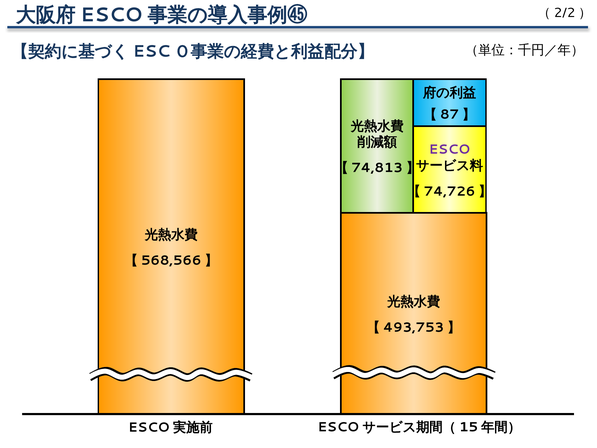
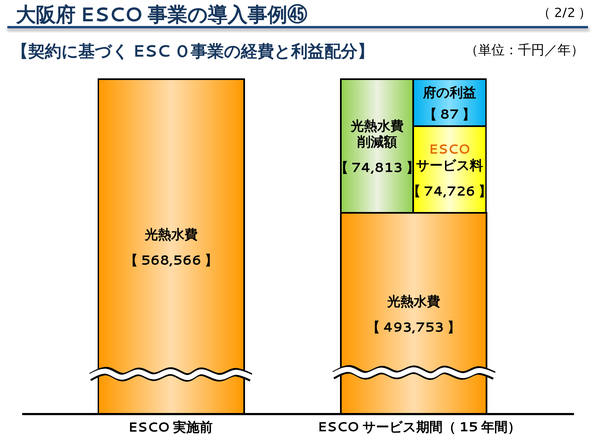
ESCO colour: purple -> orange
